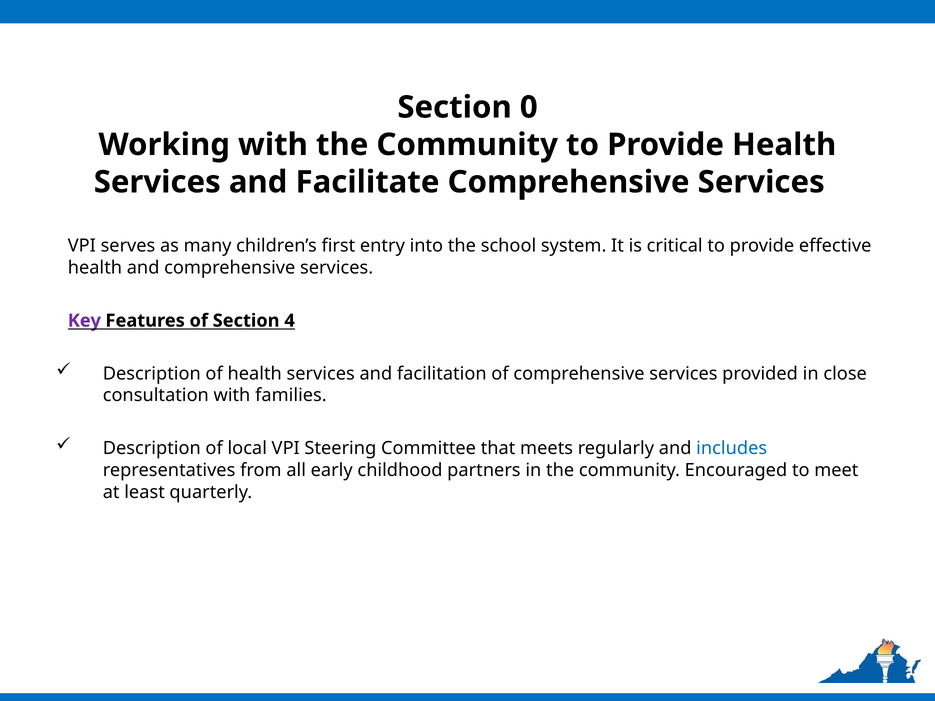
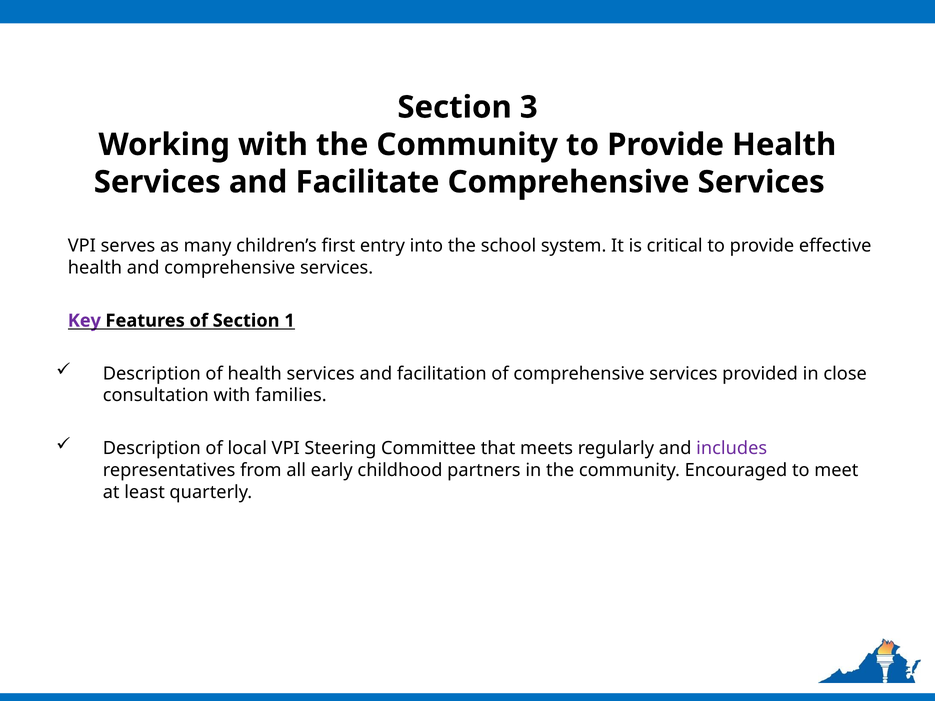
0: 0 -> 3
4: 4 -> 1
includes colour: blue -> purple
